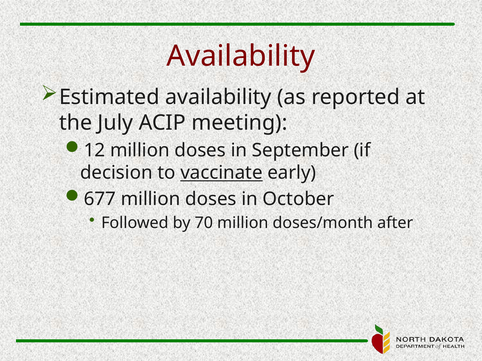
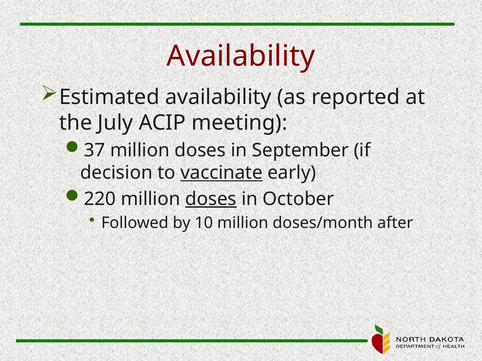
12: 12 -> 37
677: 677 -> 220
doses at (211, 199) underline: none -> present
70: 70 -> 10
